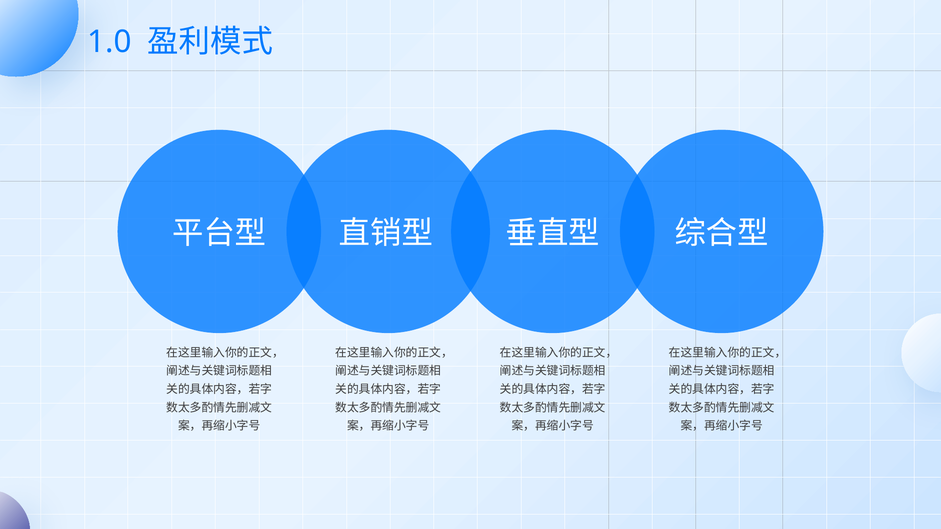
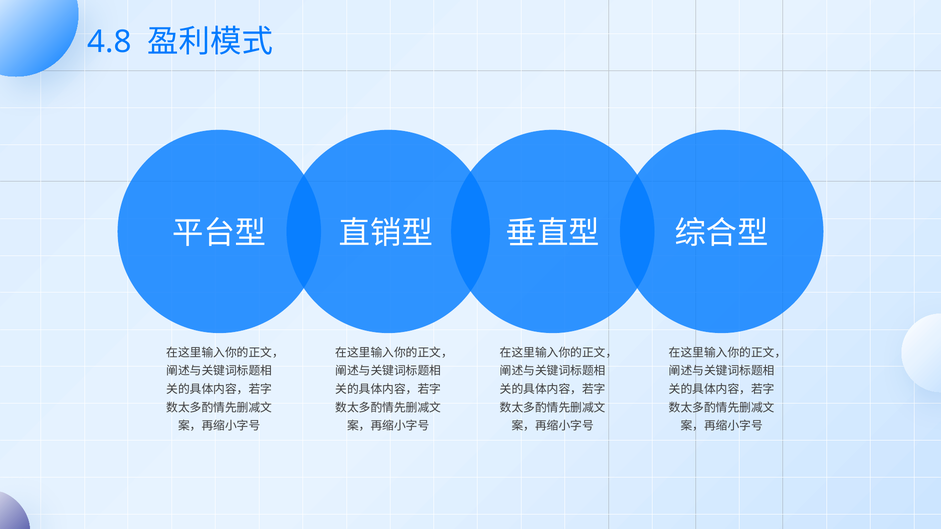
1.0: 1.0 -> 4.8
